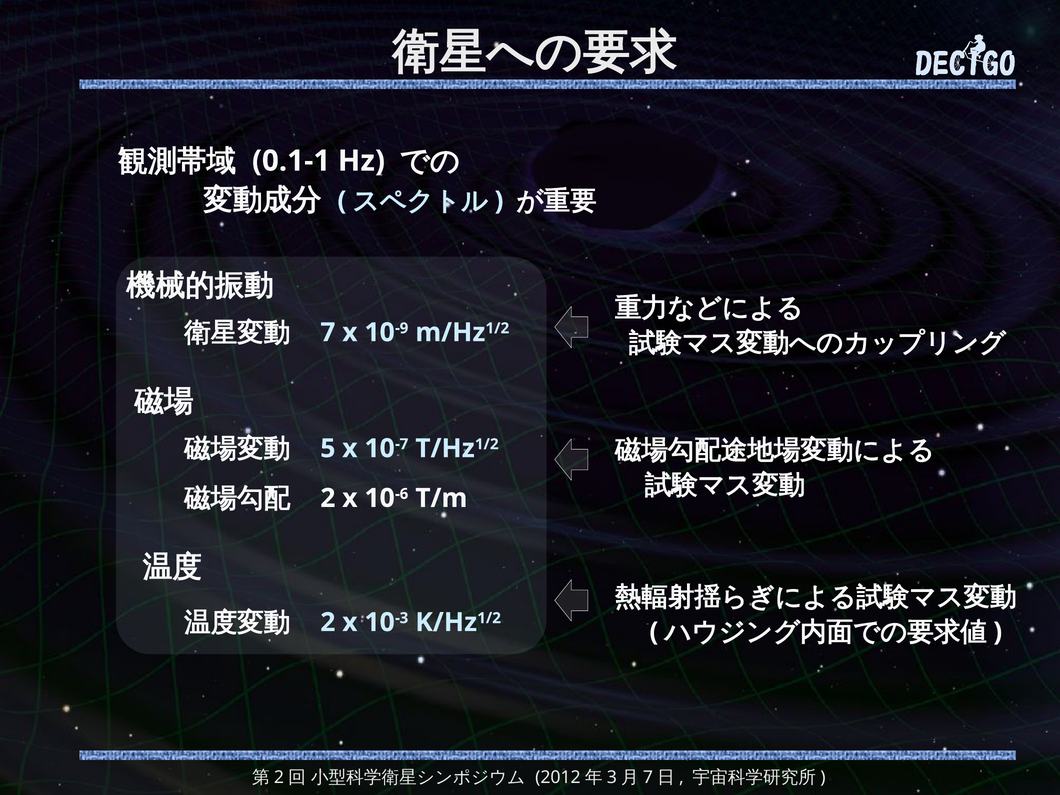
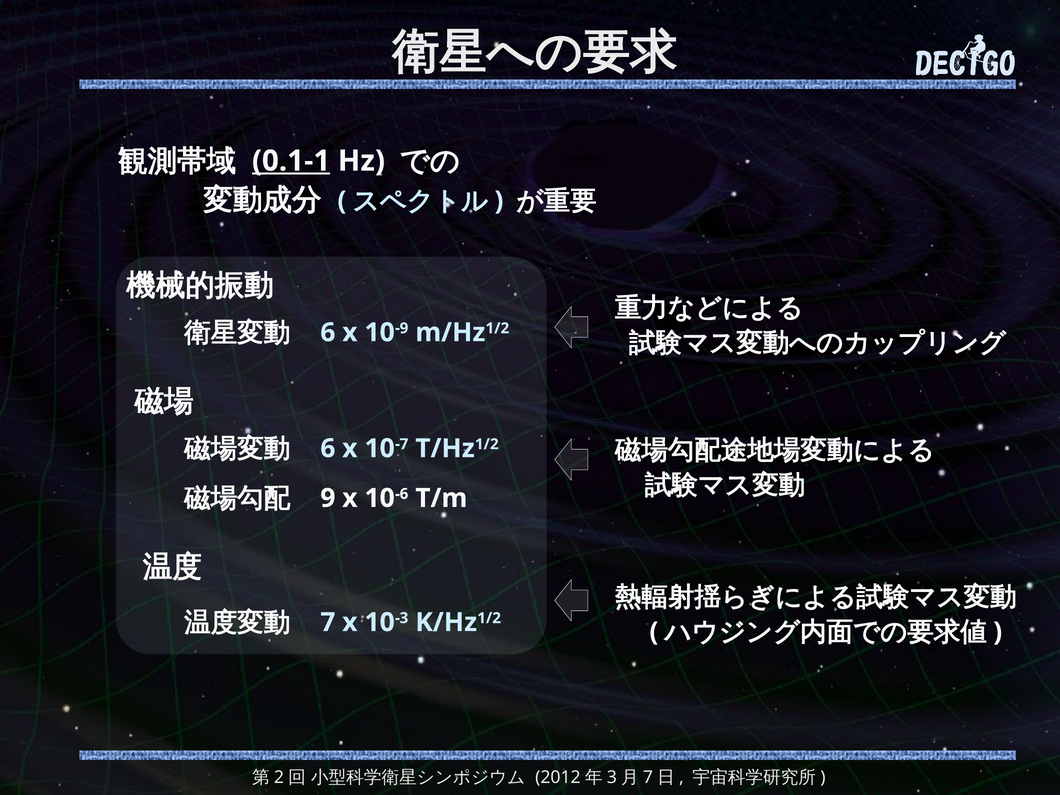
0.1-1 underline: none -> present
7 at (328, 332): 7 -> 6
5 at (328, 448): 5 -> 6
2 at (328, 498): 2 -> 9
2 at (328, 622): 2 -> 7
